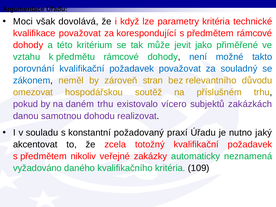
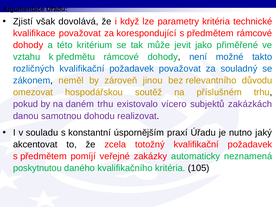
Moci: Moci -> Zjistí
porovnání: porovnání -> rozličných
stran: stran -> jinou
požadovaný: požadovaný -> úspornějším
nikoliv: nikoliv -> pomíjí
vyžadováno: vyžadováno -> poskytnutou
109: 109 -> 105
